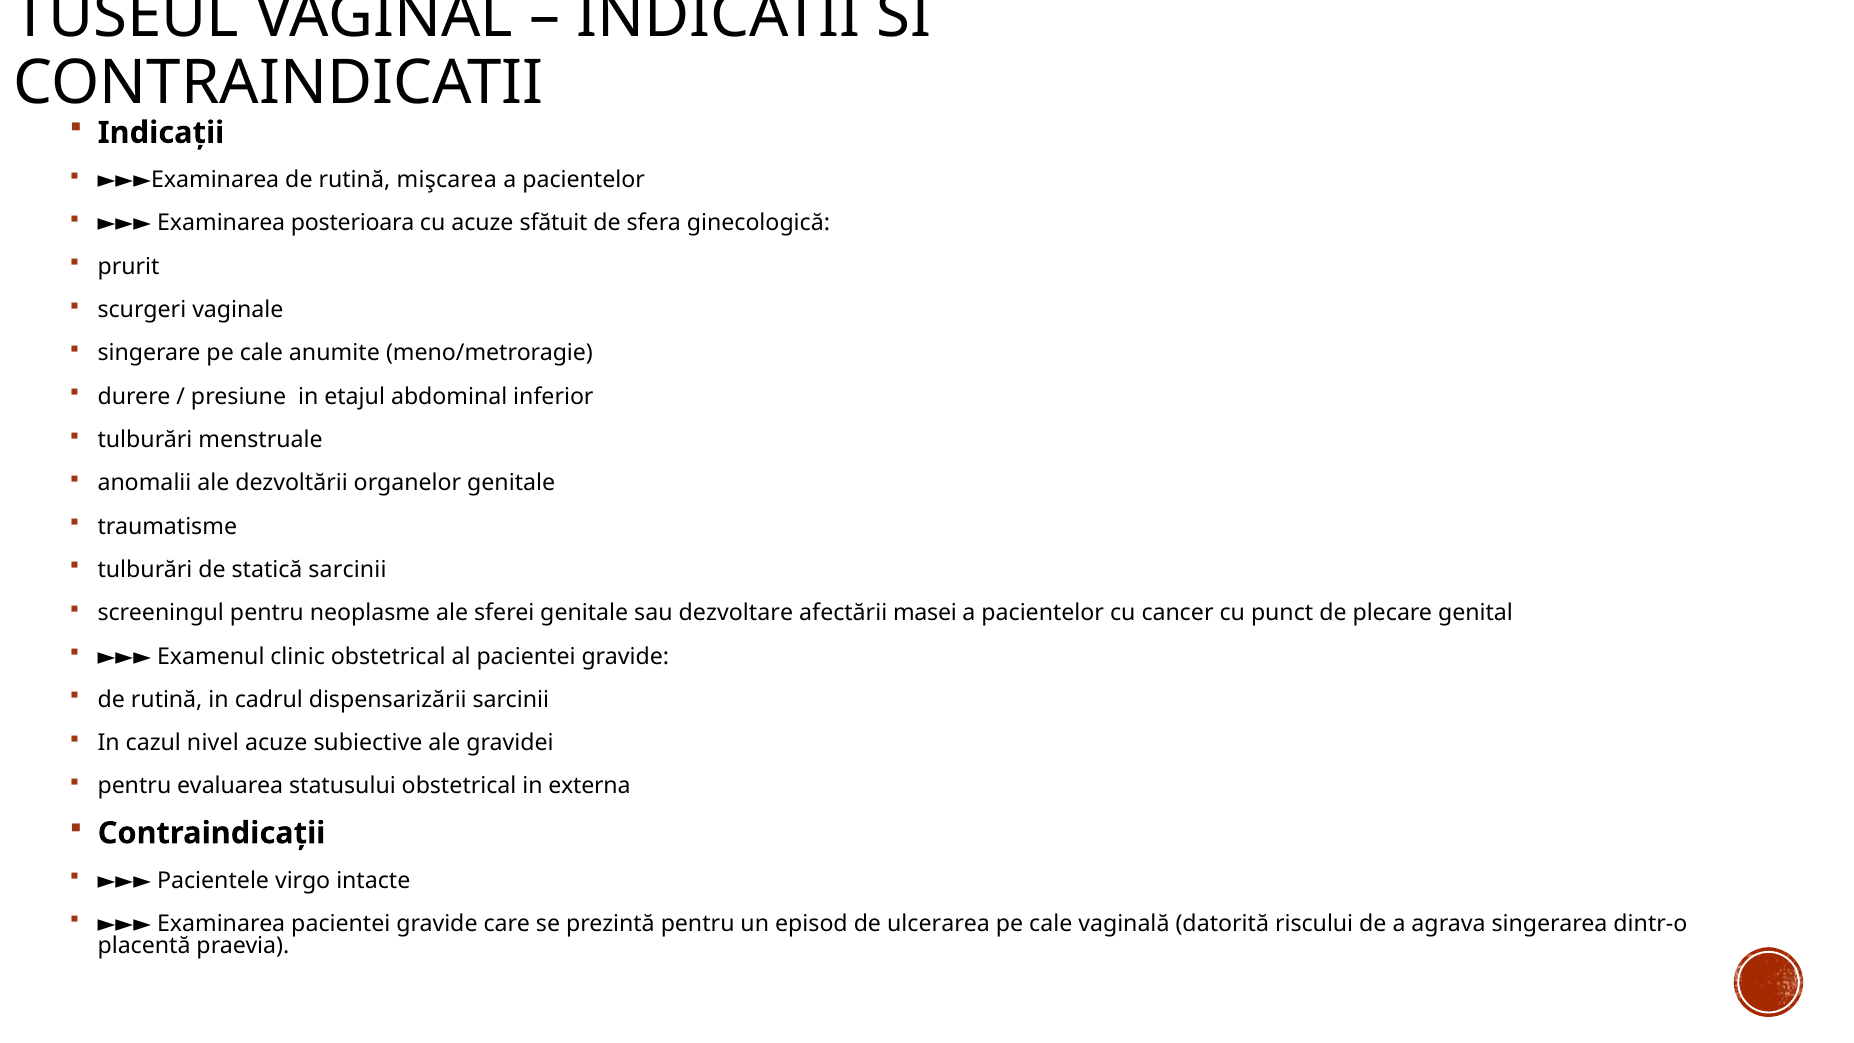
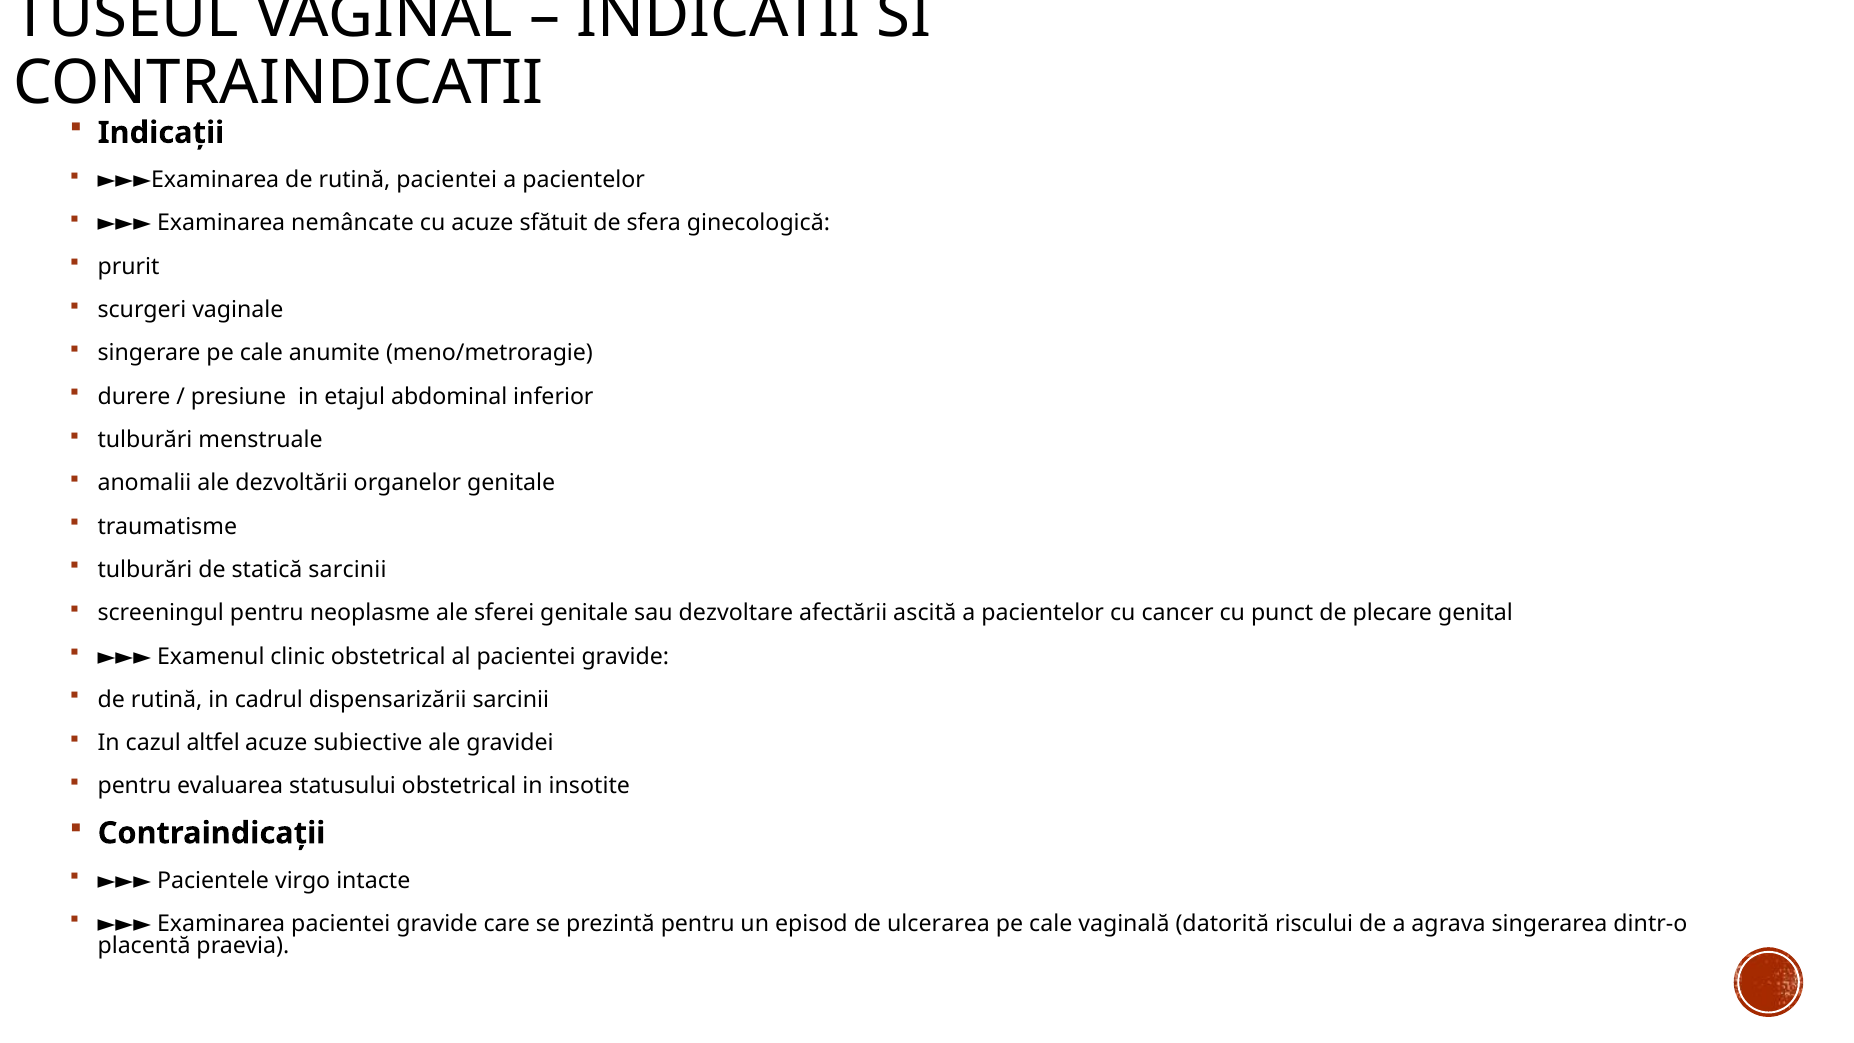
rutină mişcarea: mişcarea -> pacientei
posterioara: posterioara -> nemâncate
masei: masei -> ascită
nivel: nivel -> altfel
externa: externa -> insotite
